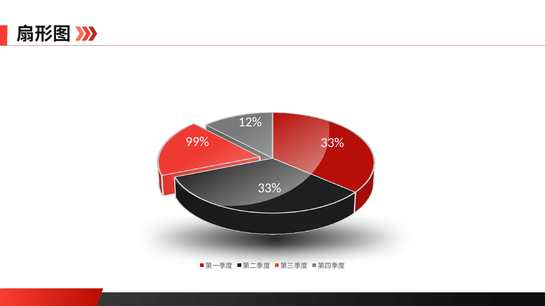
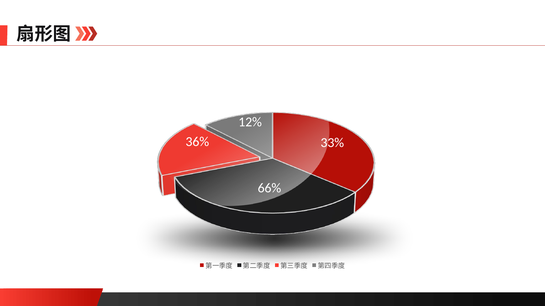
99%: 99% -> 36%
33% at (269, 188): 33% -> 66%
